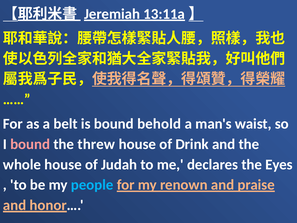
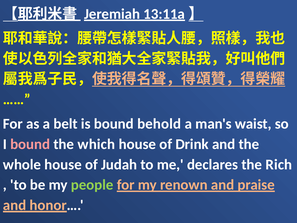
threw: threw -> which
Eyes: Eyes -> Rich
people colour: light blue -> light green
